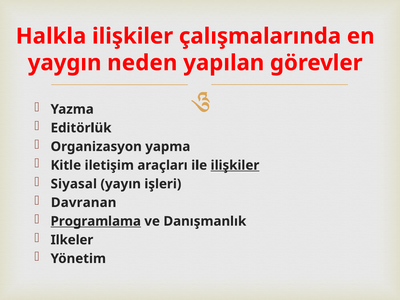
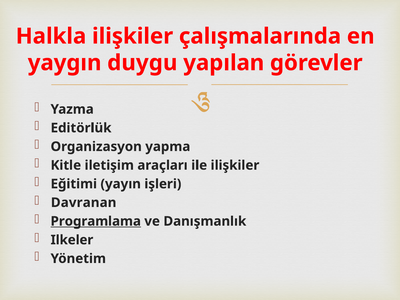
neden: neden -> duygu
ilişkiler at (235, 165) underline: present -> none
Siyasal: Siyasal -> Eğitimi
